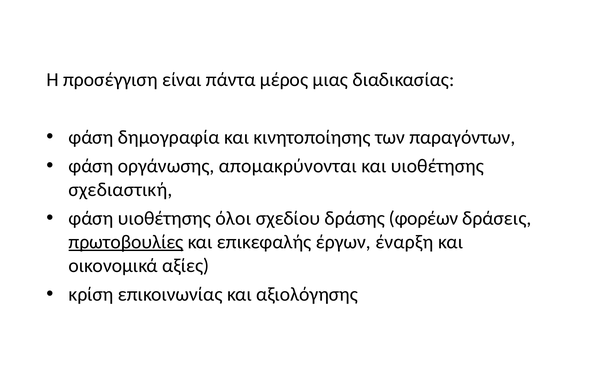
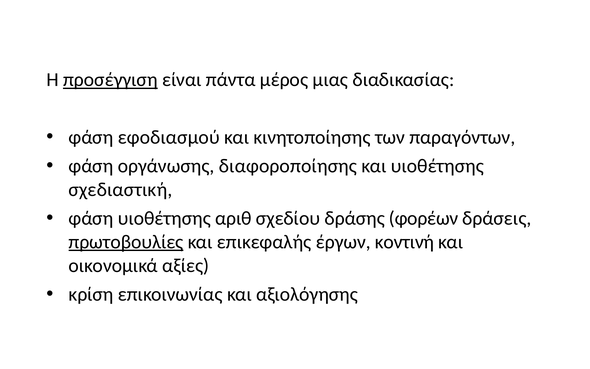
προσέγγιση underline: none -> present
δημογραφία: δημογραφία -> εφοδιασμού
απομακρύνονται: απομακρύνονται -> διαφοροποίησης
όλοι: όλοι -> αριθ
έναρξη: έναρξη -> κοντινή
